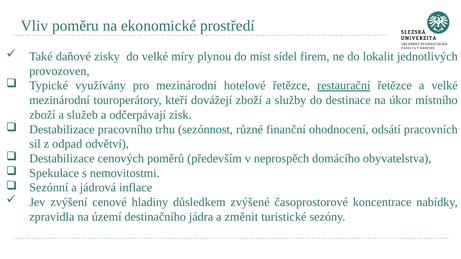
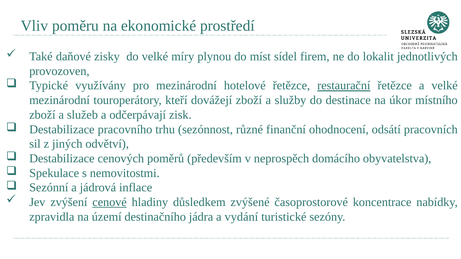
odpad: odpad -> jiných
cenové underline: none -> present
změnit: změnit -> vydání
